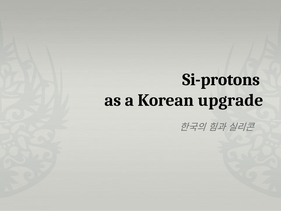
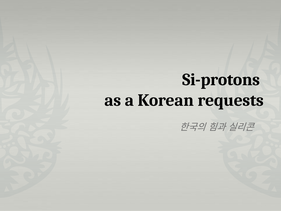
upgrade: upgrade -> requests
